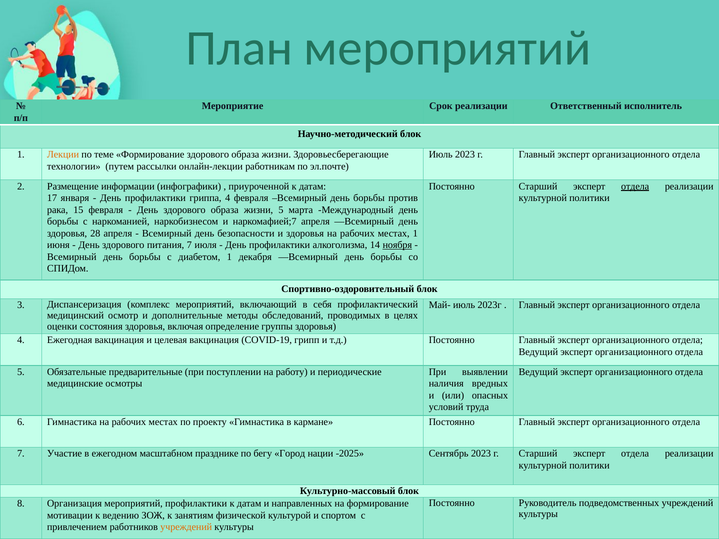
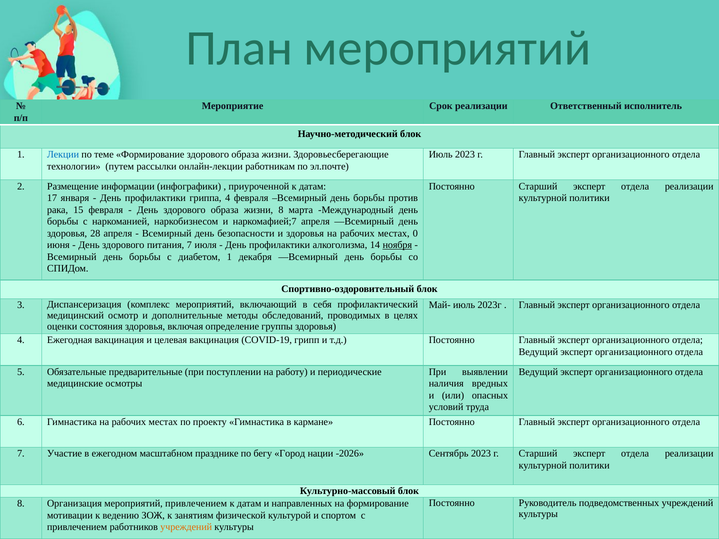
Лекции colour: orange -> blue
отдела at (635, 186) underline: present -> none
жизни 5: 5 -> 8
местах 1: 1 -> 0
-2025: -2025 -> -2026
мероприятий профилактики: профилактики -> привлечением
